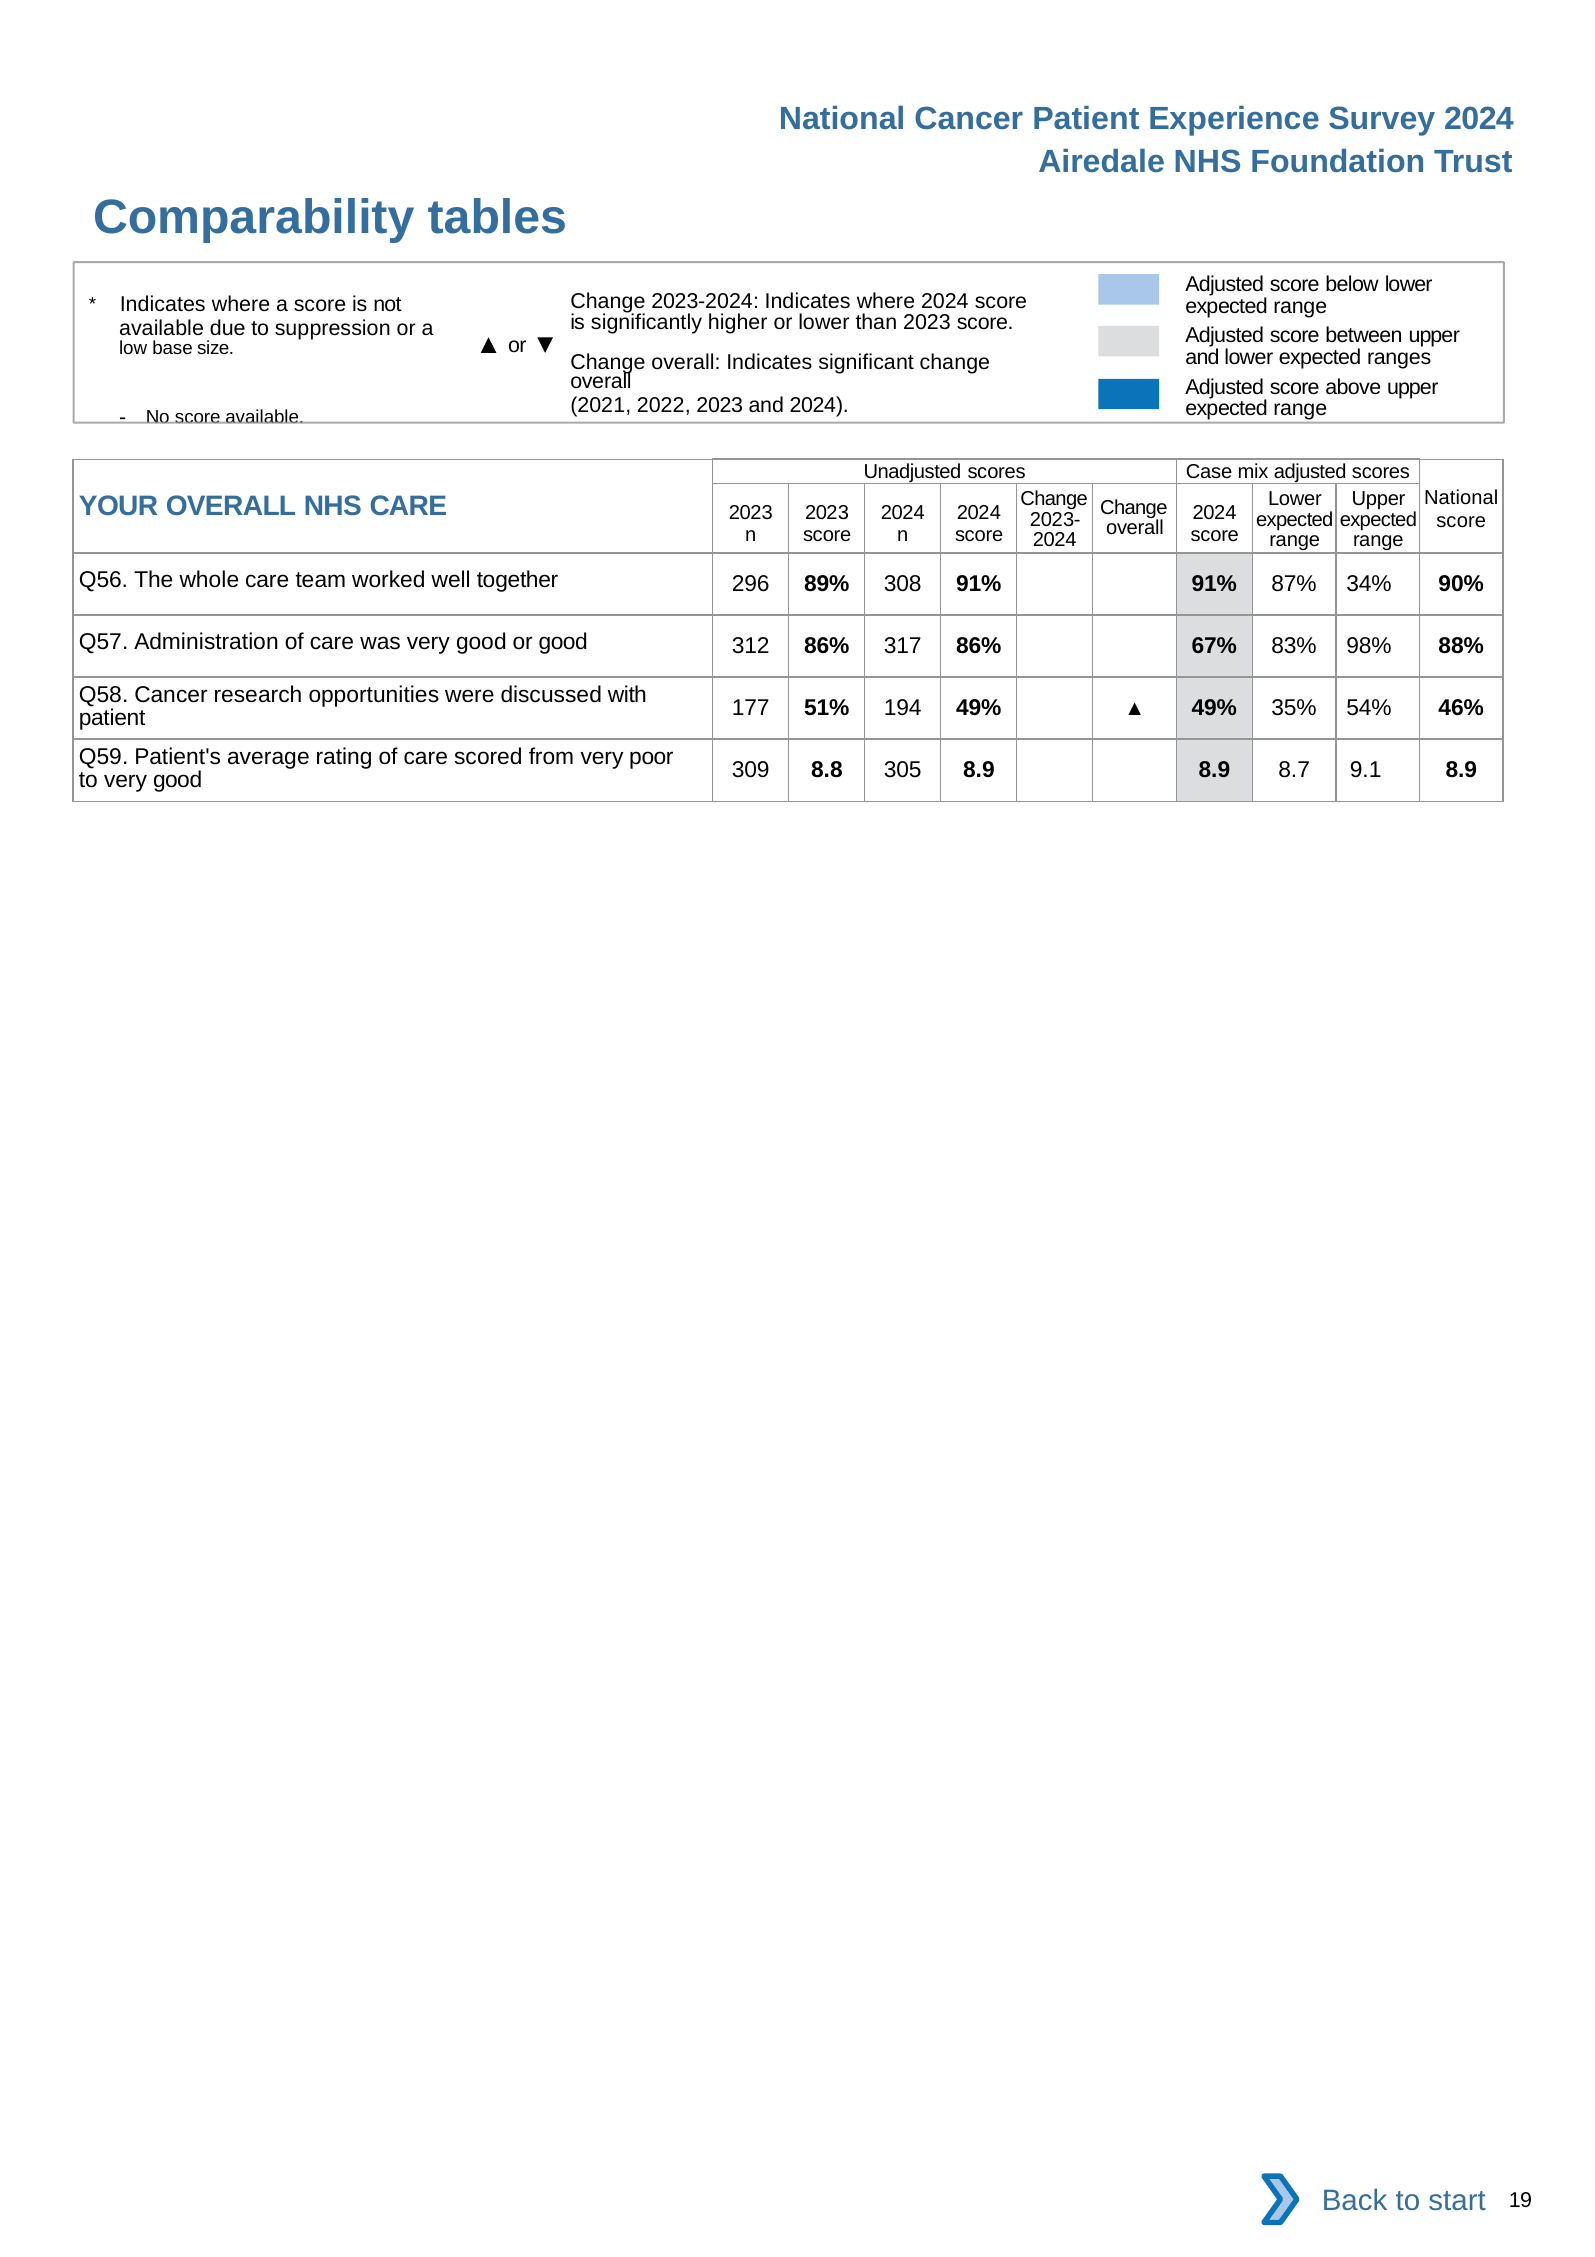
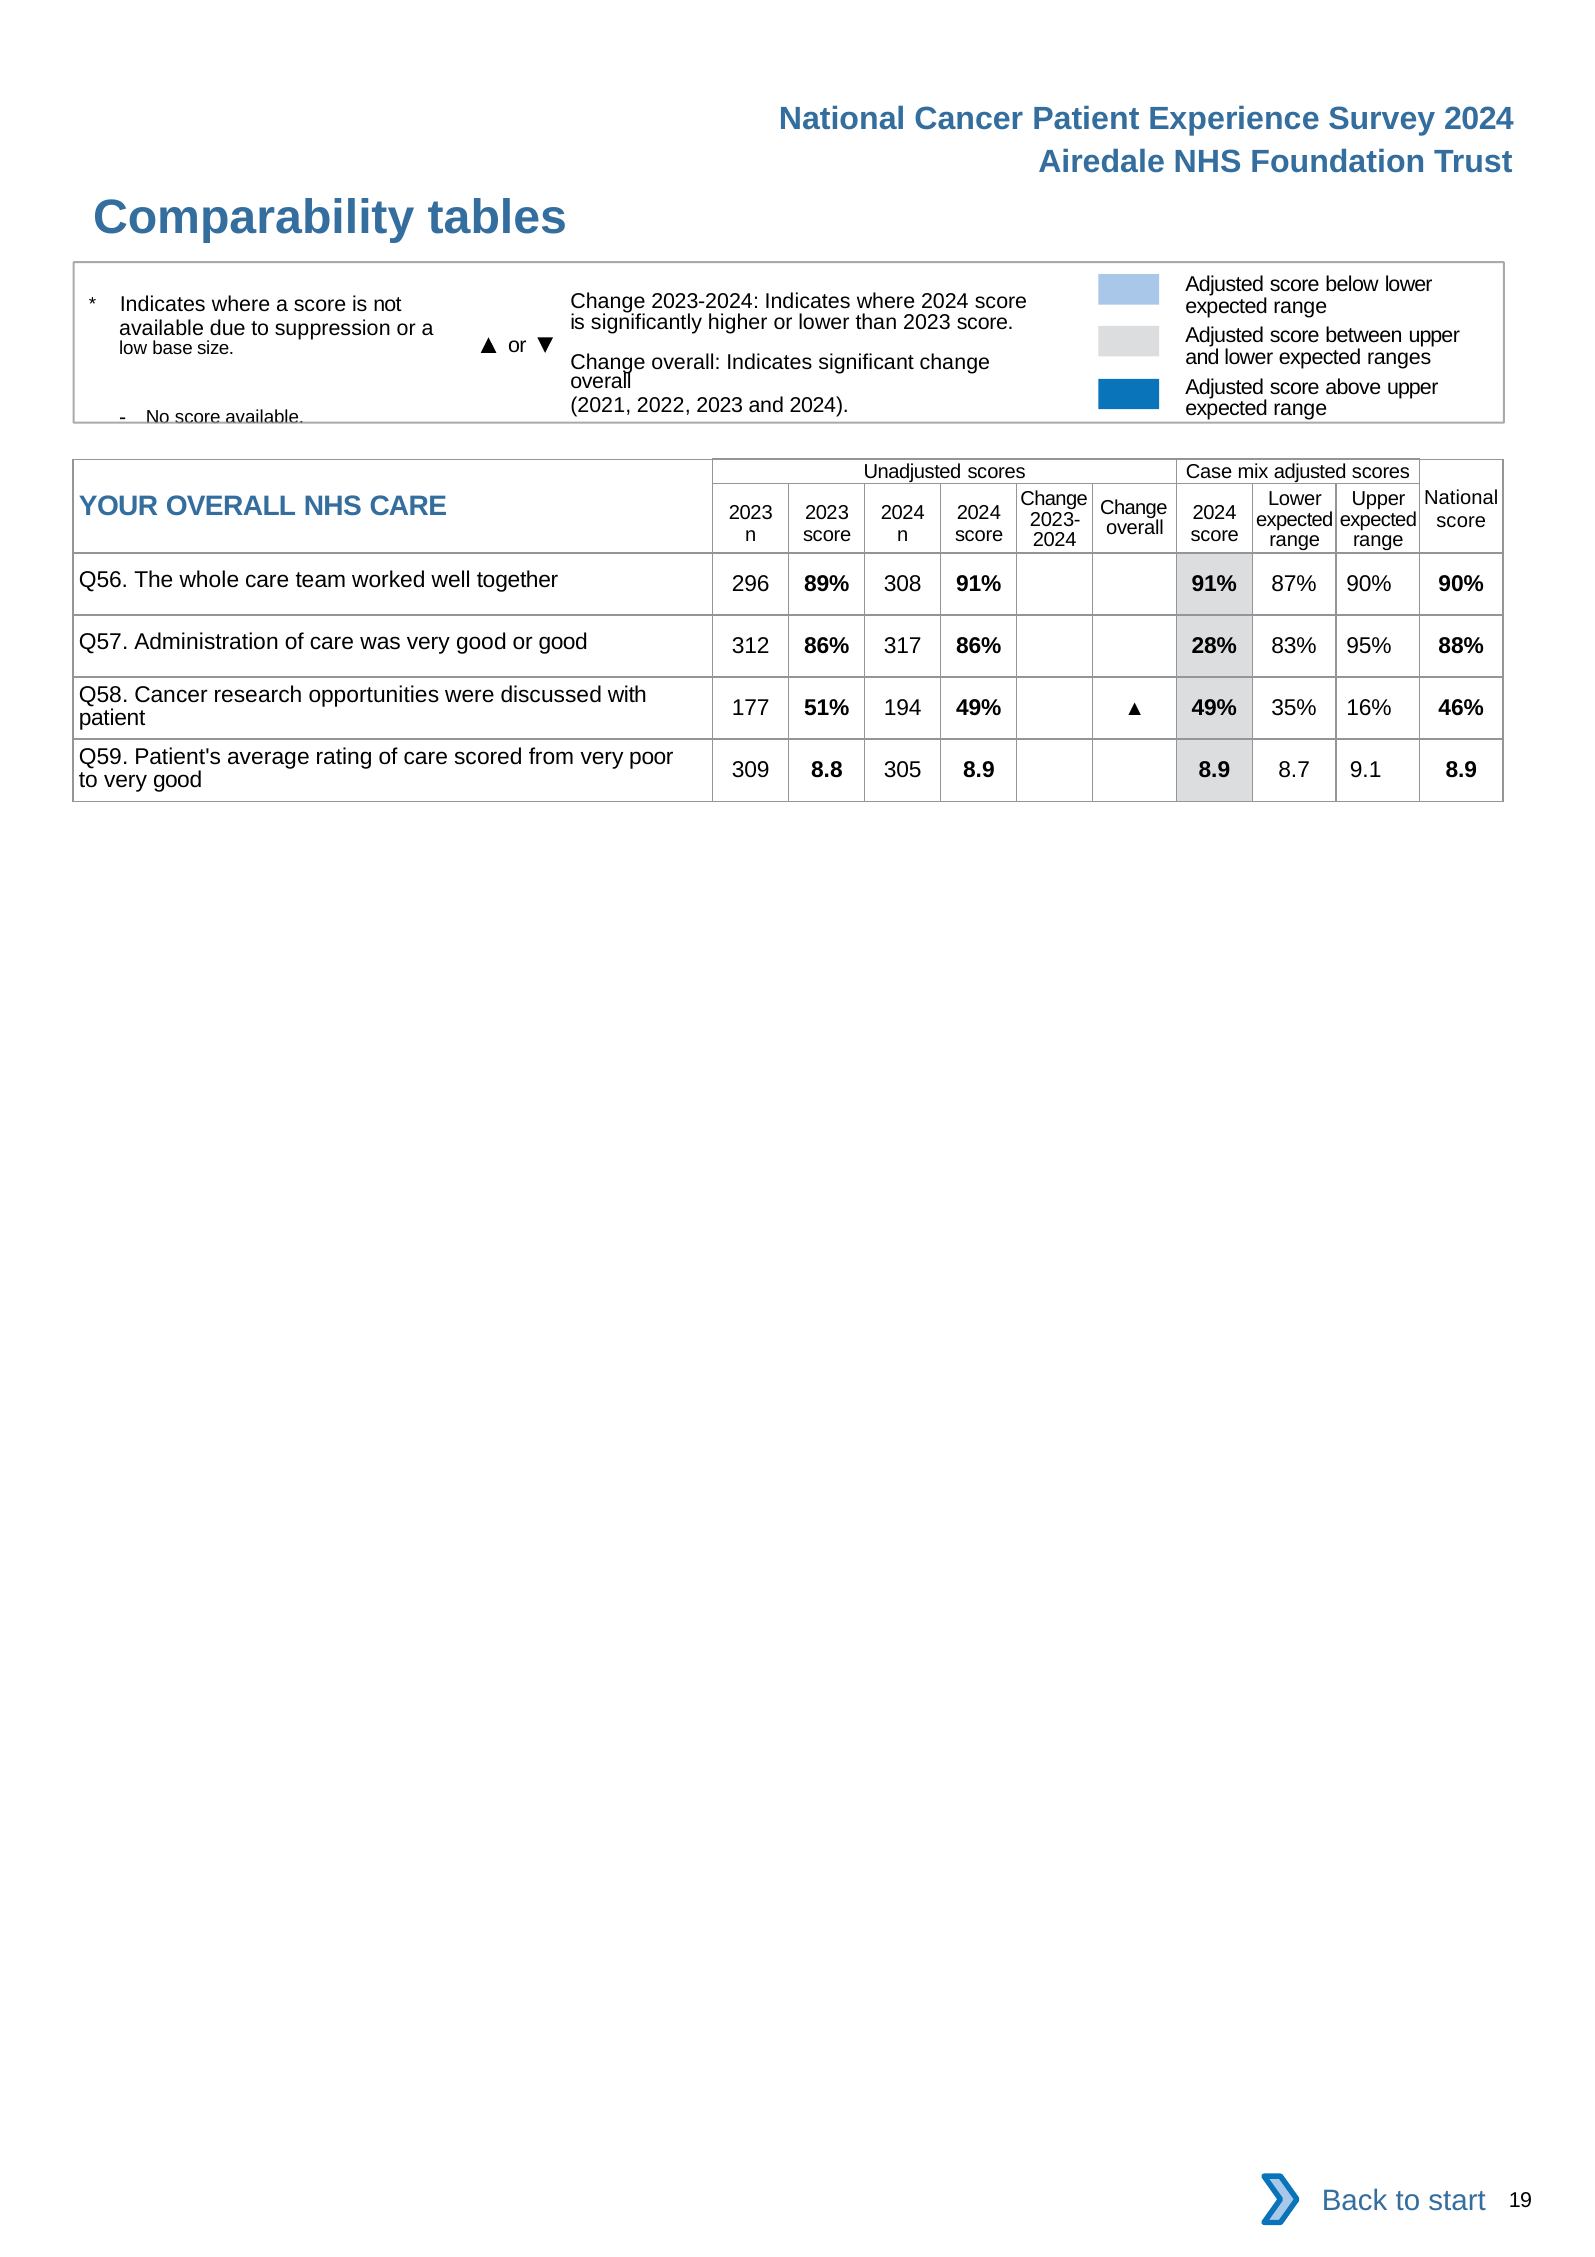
87% 34%: 34% -> 90%
67%: 67% -> 28%
98%: 98% -> 95%
54%: 54% -> 16%
